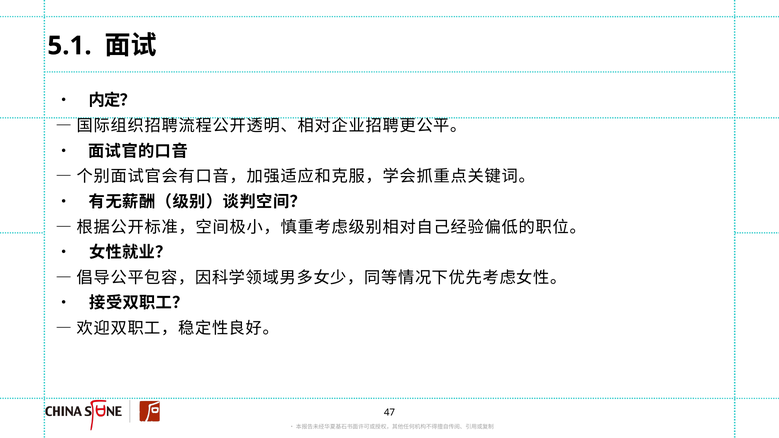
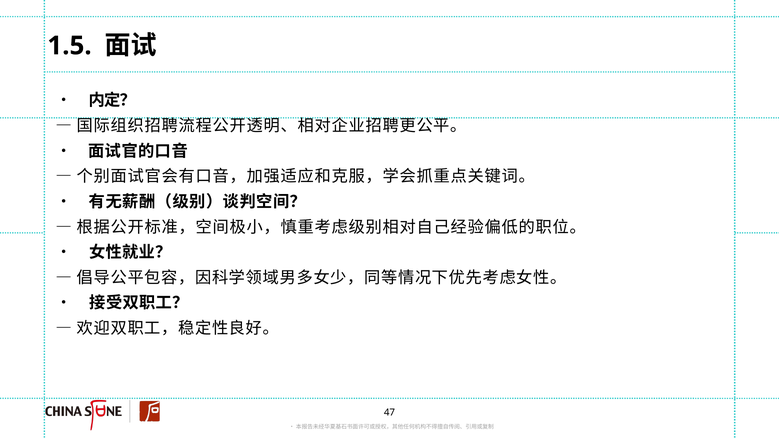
5.1: 5.1 -> 1.5
